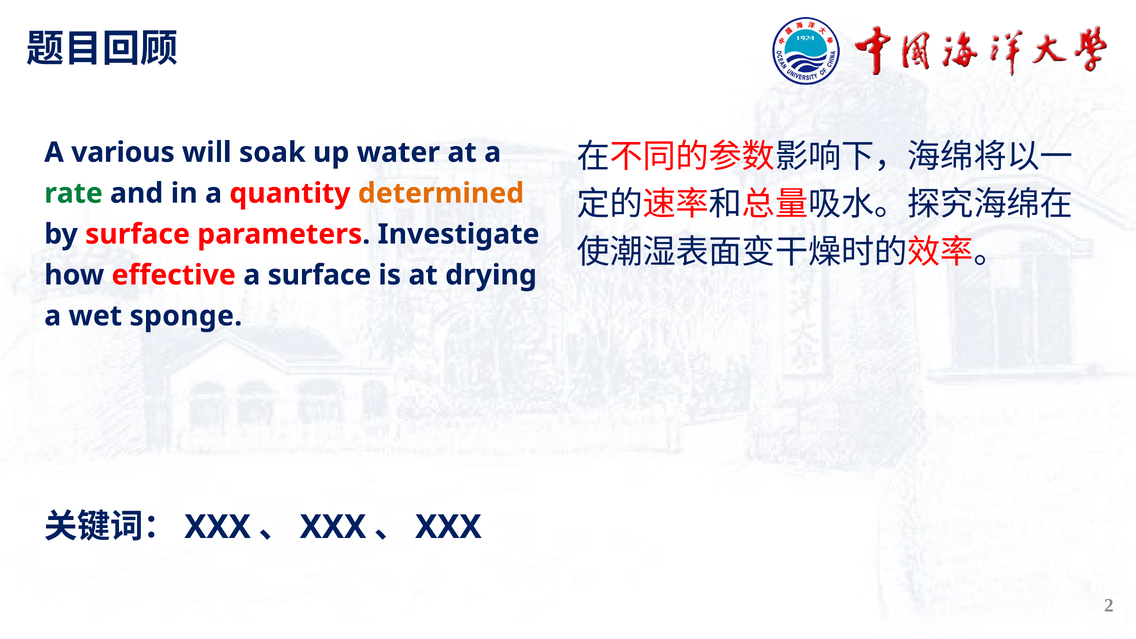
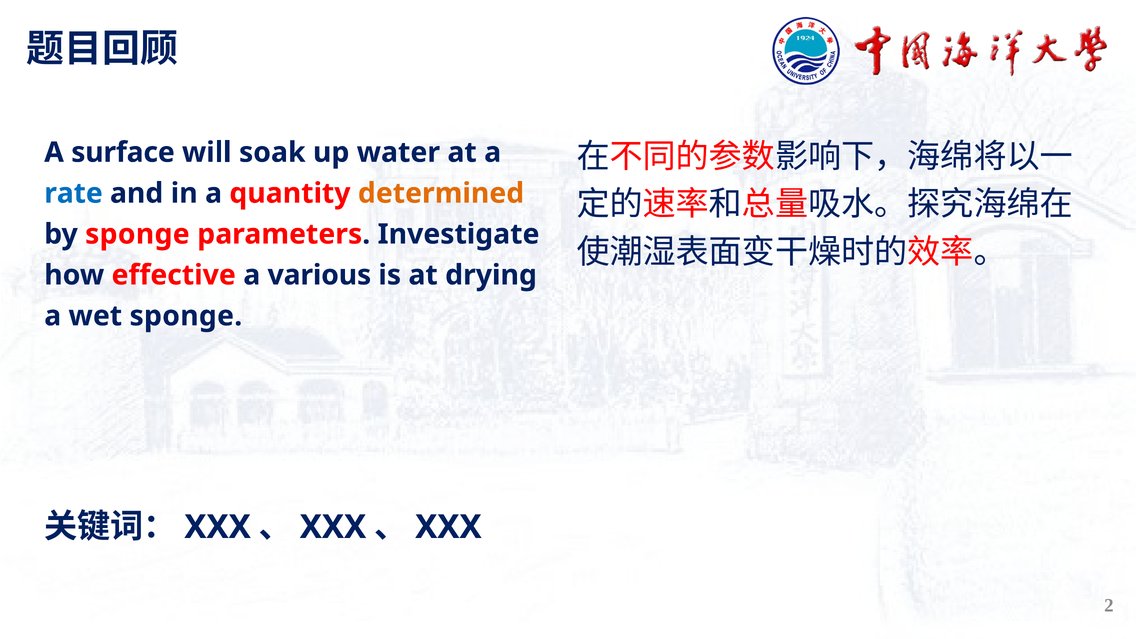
various: various -> surface
rate colour: green -> blue
by surface: surface -> sponge
a surface: surface -> various
